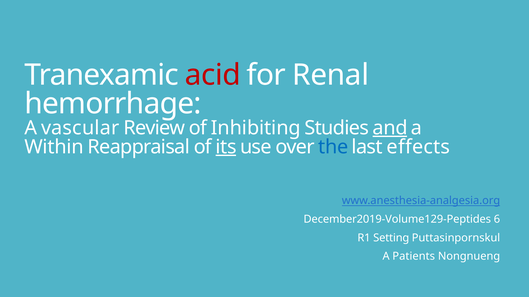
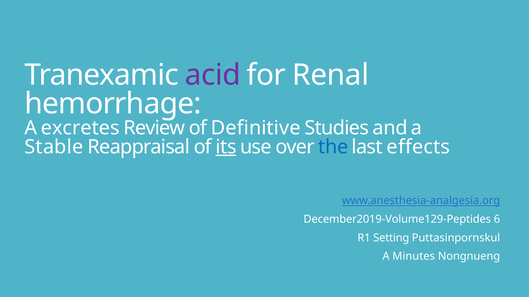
acid colour: red -> purple
vascular: vascular -> excretes
Inhibiting: Inhibiting -> Definitive
and underline: present -> none
Within: Within -> Stable
Patients: Patients -> Minutes
